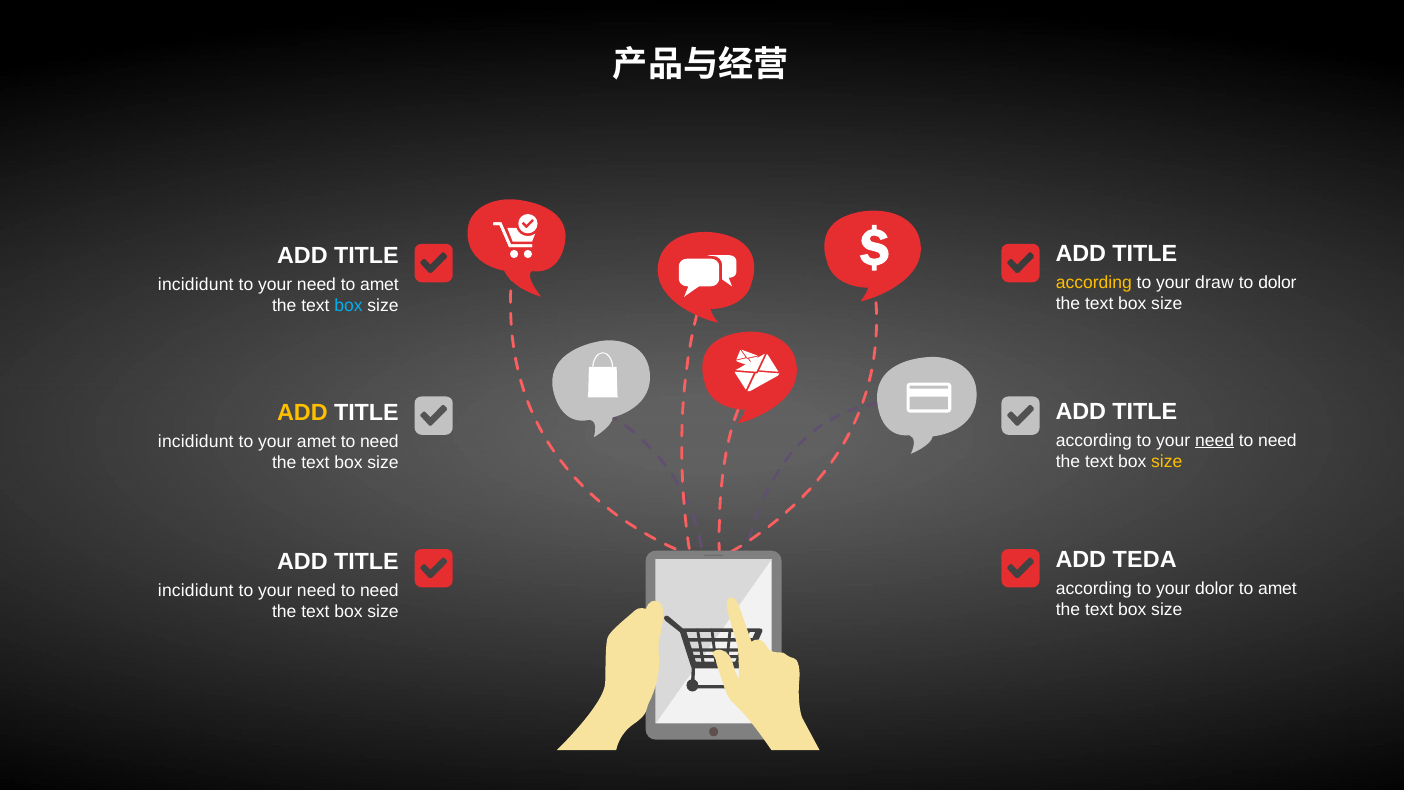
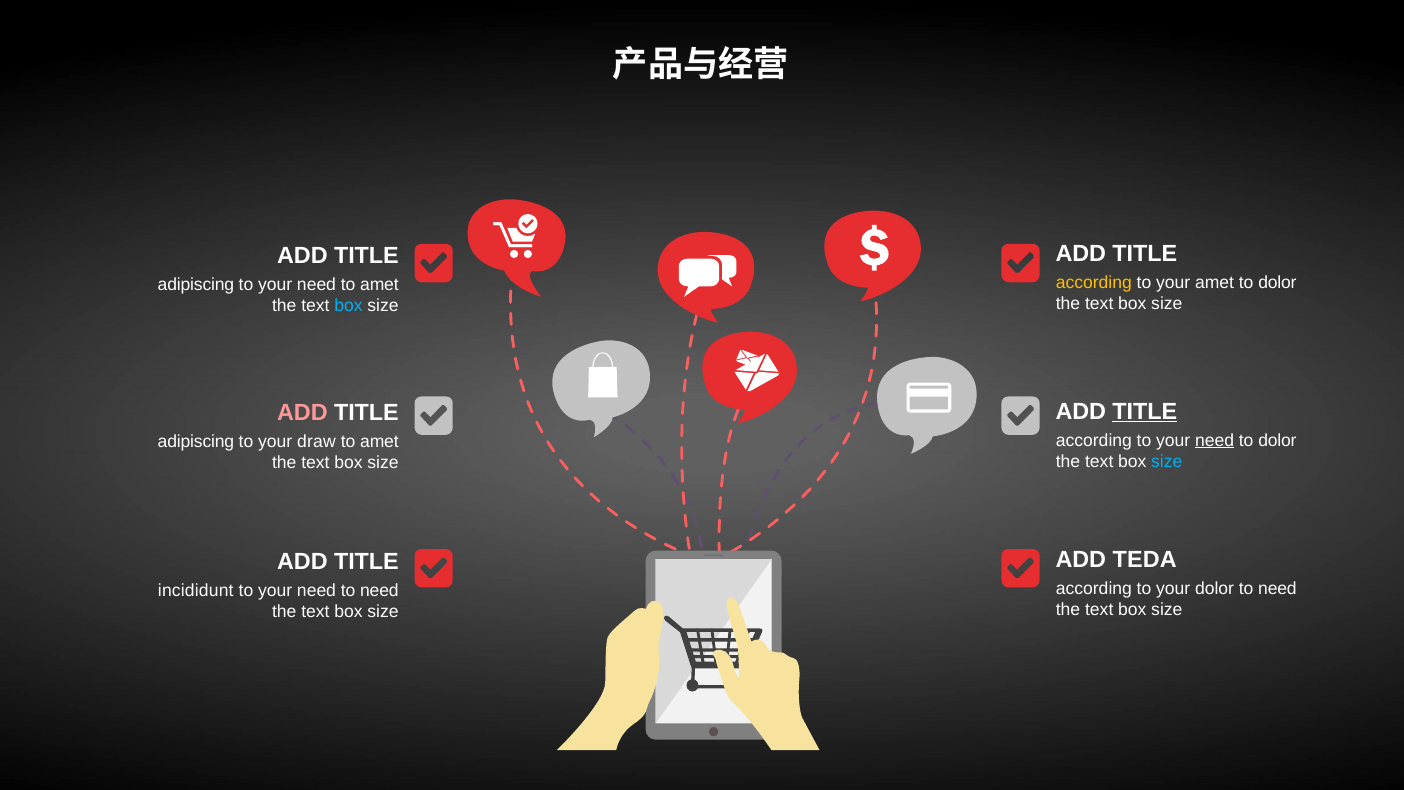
your draw: draw -> amet
incididunt at (196, 284): incididunt -> adipiscing
TITLE at (1145, 411) underline: none -> present
ADD at (302, 413) colour: yellow -> pink
need at (1277, 440): need -> dolor
incididunt at (196, 442): incididunt -> adipiscing
your amet: amet -> draw
need at (379, 442): need -> amet
size at (1167, 461) colour: yellow -> light blue
amet at (1277, 589): amet -> need
